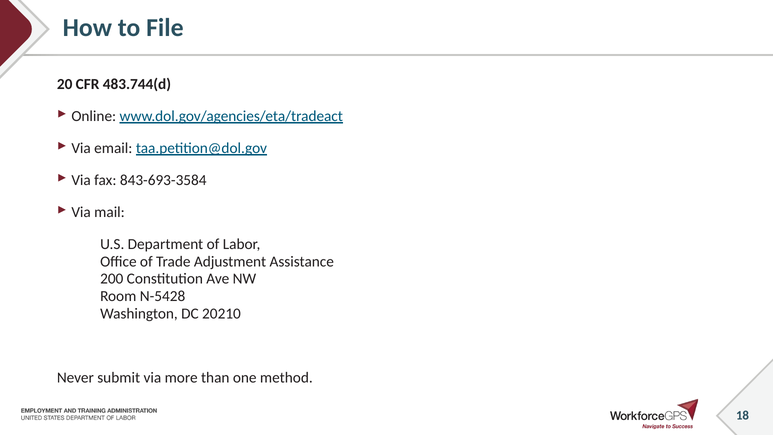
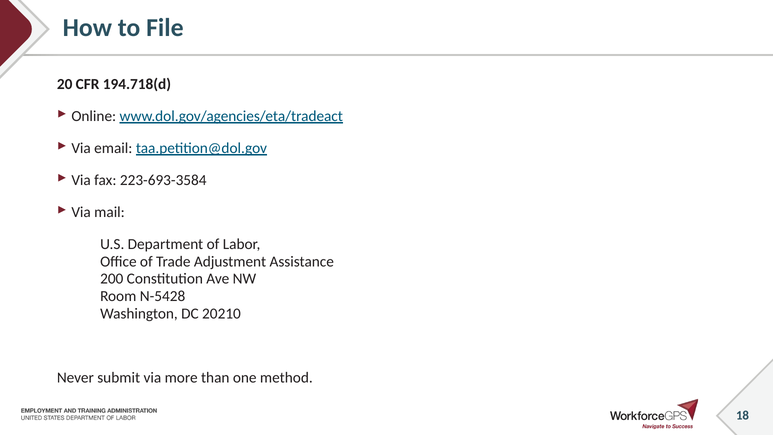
483.744(d: 483.744(d -> 194.718(d
843-693-3584: 843-693-3584 -> 223-693-3584
